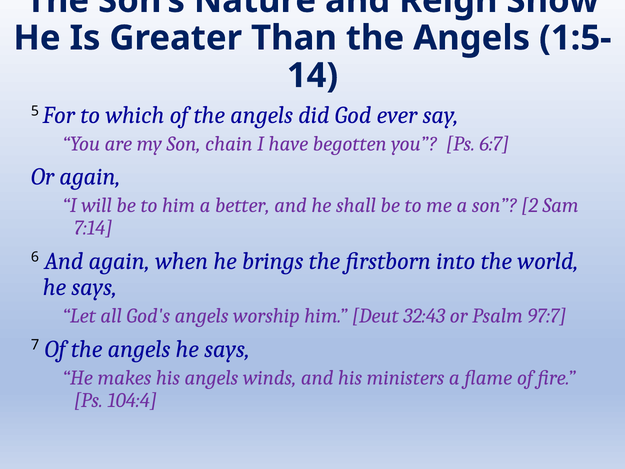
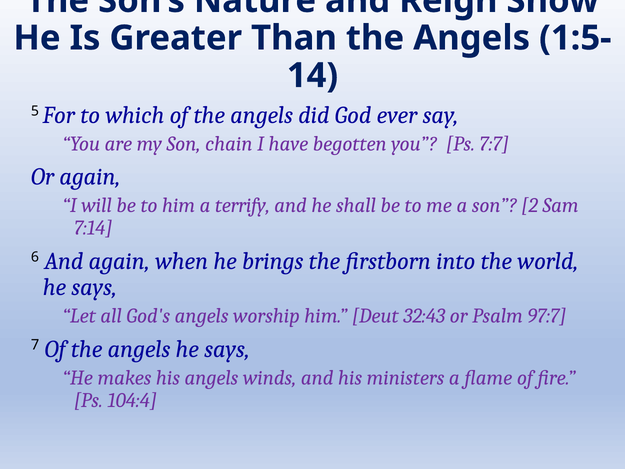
6:7: 6:7 -> 7:7
better: better -> terrify
